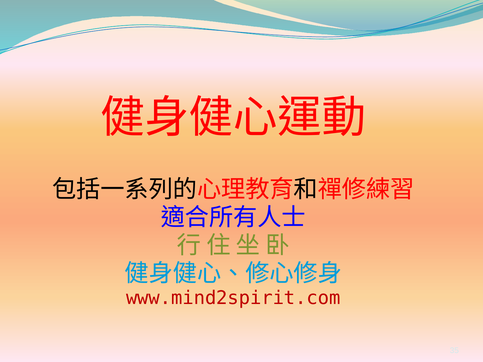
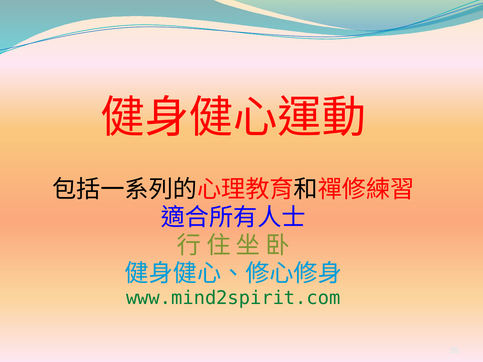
www.mind2spirit.com colour: red -> green
